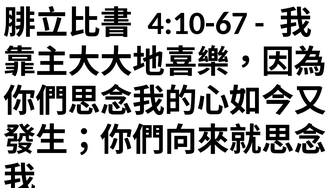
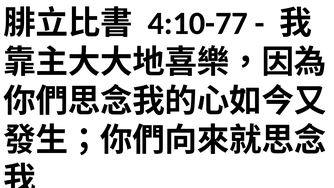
4:10-67: 4:10-67 -> 4:10-77
